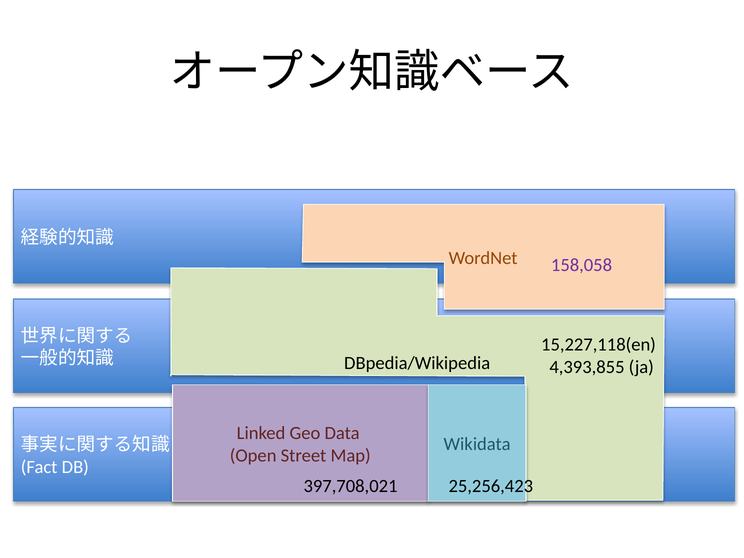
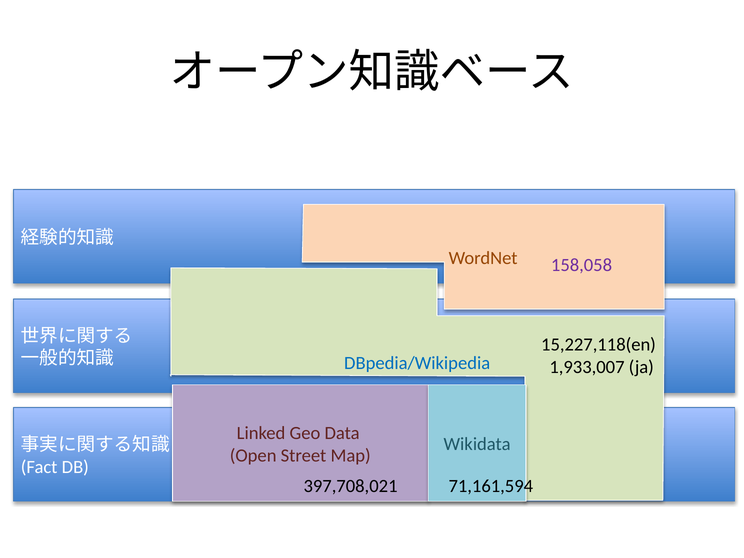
DBpedia/Wikipedia colour: black -> blue
4,393,855: 4,393,855 -> 1,933,007
25,256,423: 25,256,423 -> 71,161,594
